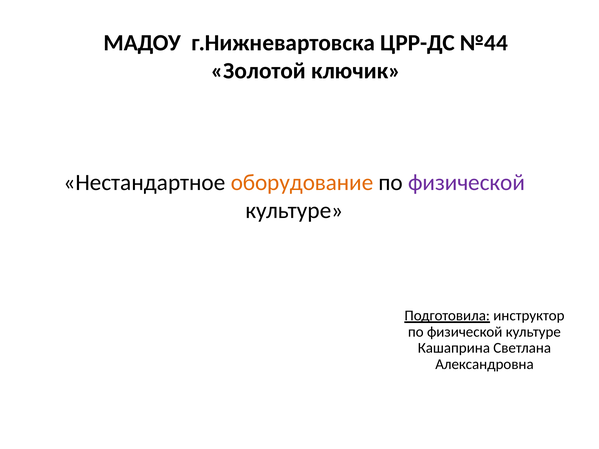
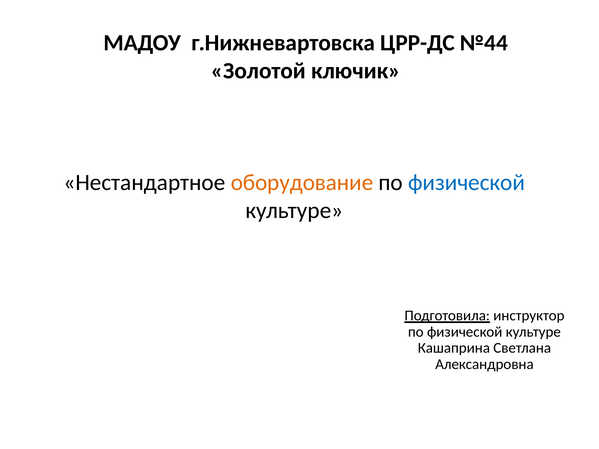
физической at (467, 183) colour: purple -> blue
